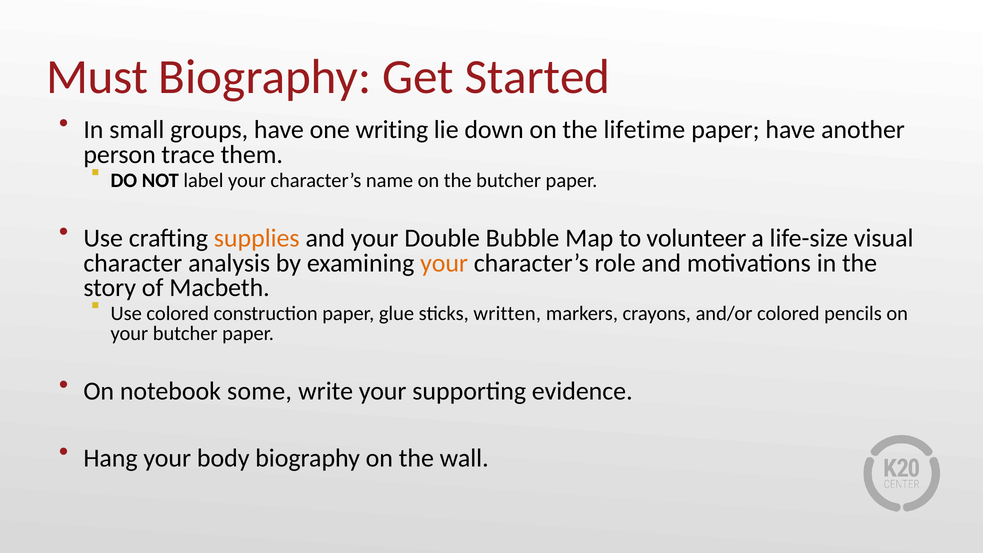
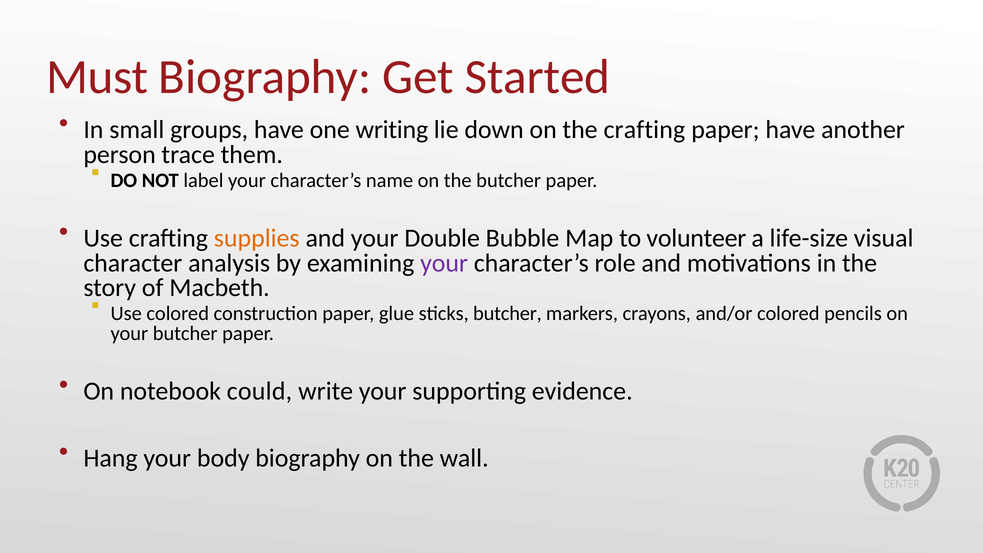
the lifetime: lifetime -> crafting
your at (444, 263) colour: orange -> purple
sticks written: written -> butcher
some: some -> could
